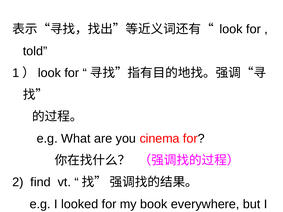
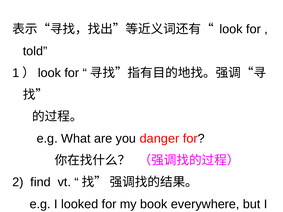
cinema: cinema -> danger
